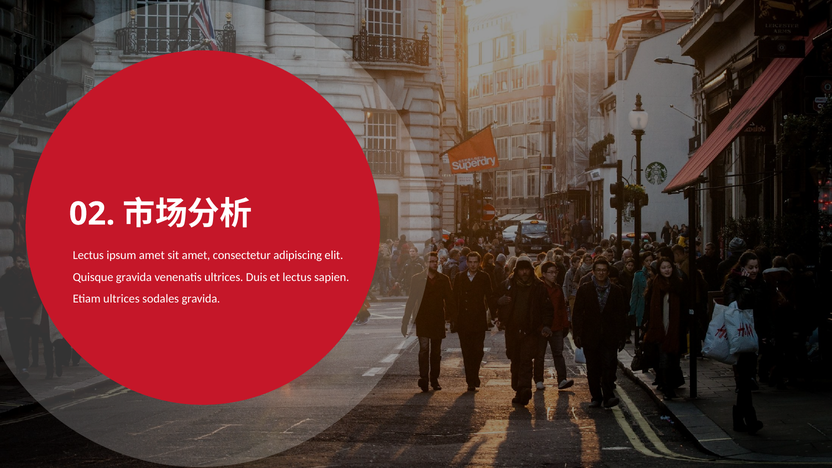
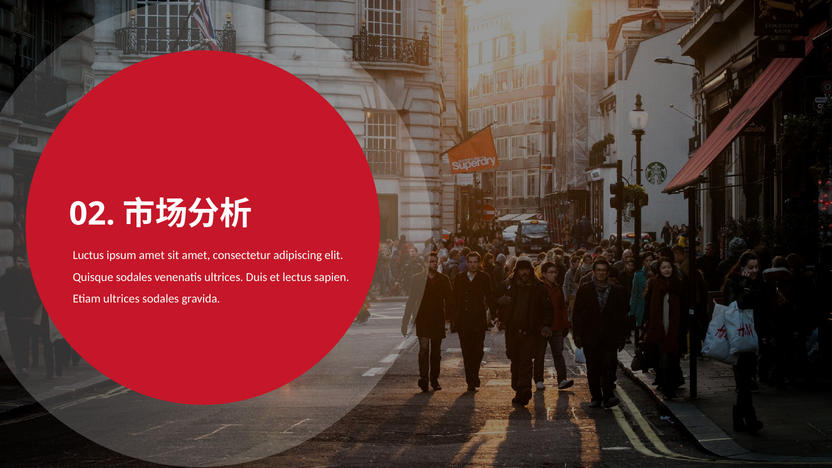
Lectus at (88, 255): Lectus -> Luctus
Quisque gravida: gravida -> sodales
